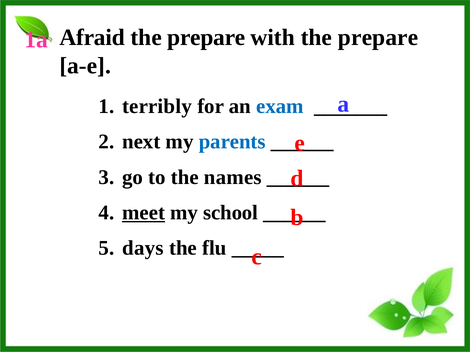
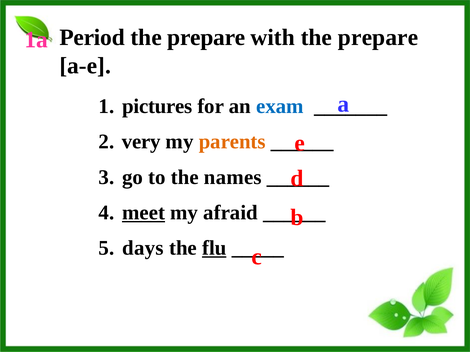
Afraid: Afraid -> Period
terribly: terribly -> pictures
next: next -> very
parents colour: blue -> orange
school: school -> afraid
flu underline: none -> present
